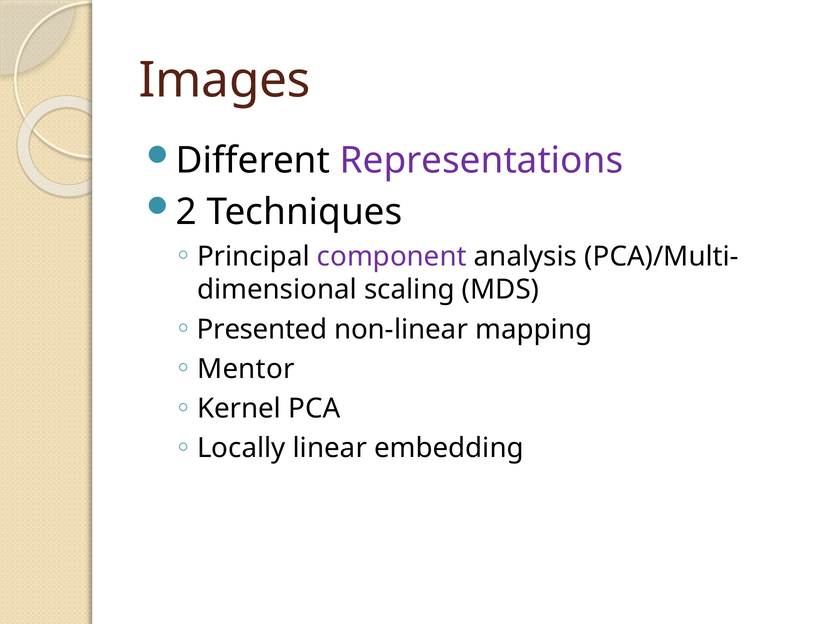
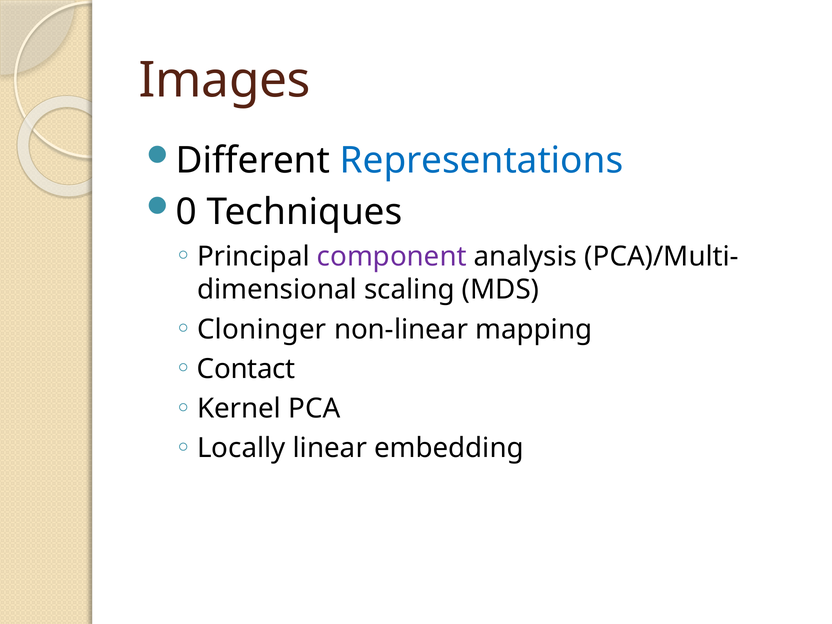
Representations colour: purple -> blue
2: 2 -> 0
Presented: Presented -> Cloninger
Mentor: Mentor -> Contact
